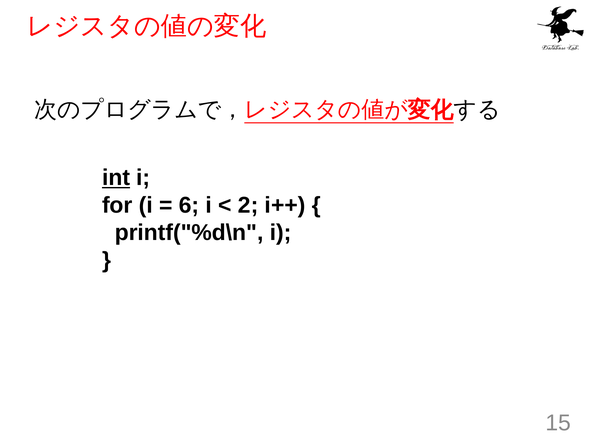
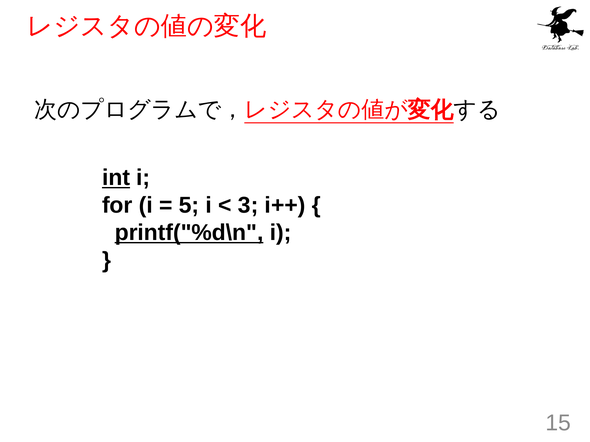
6: 6 -> 5
2: 2 -> 3
printf("%d\n underline: none -> present
